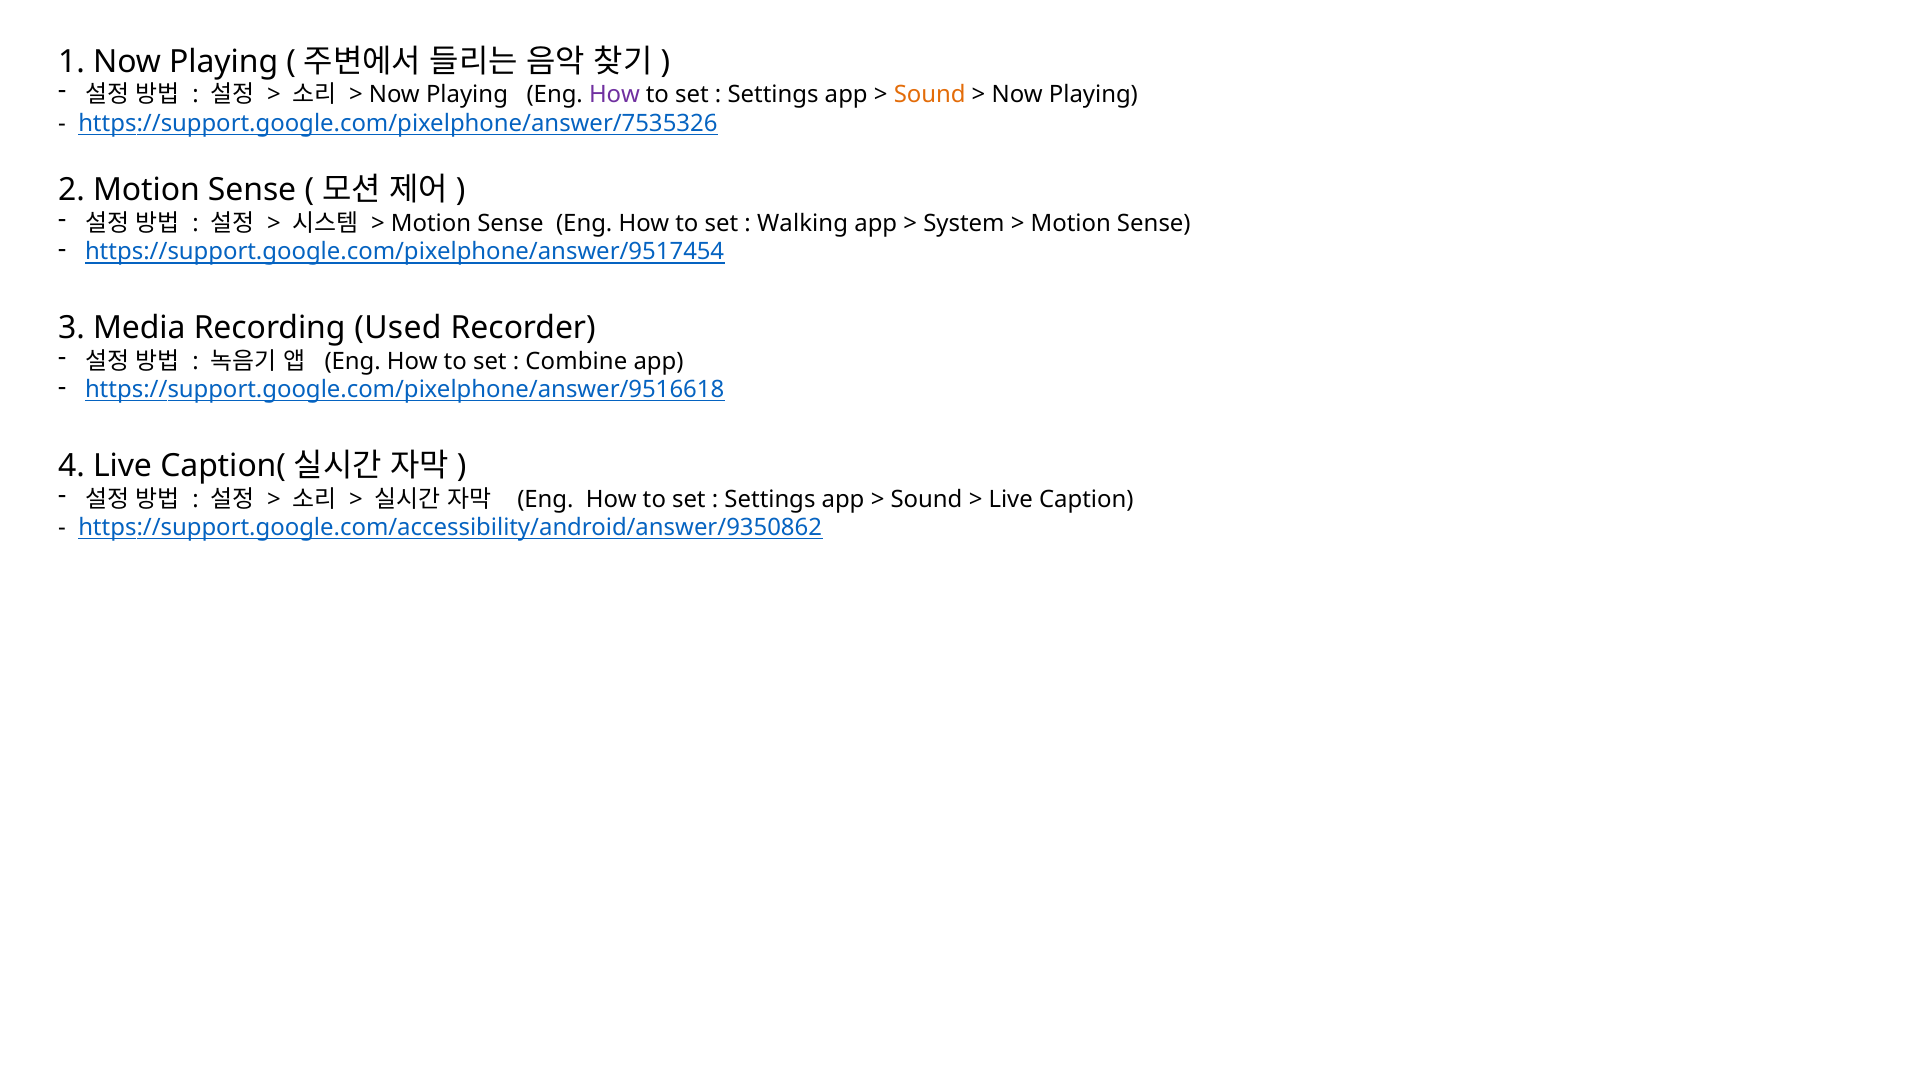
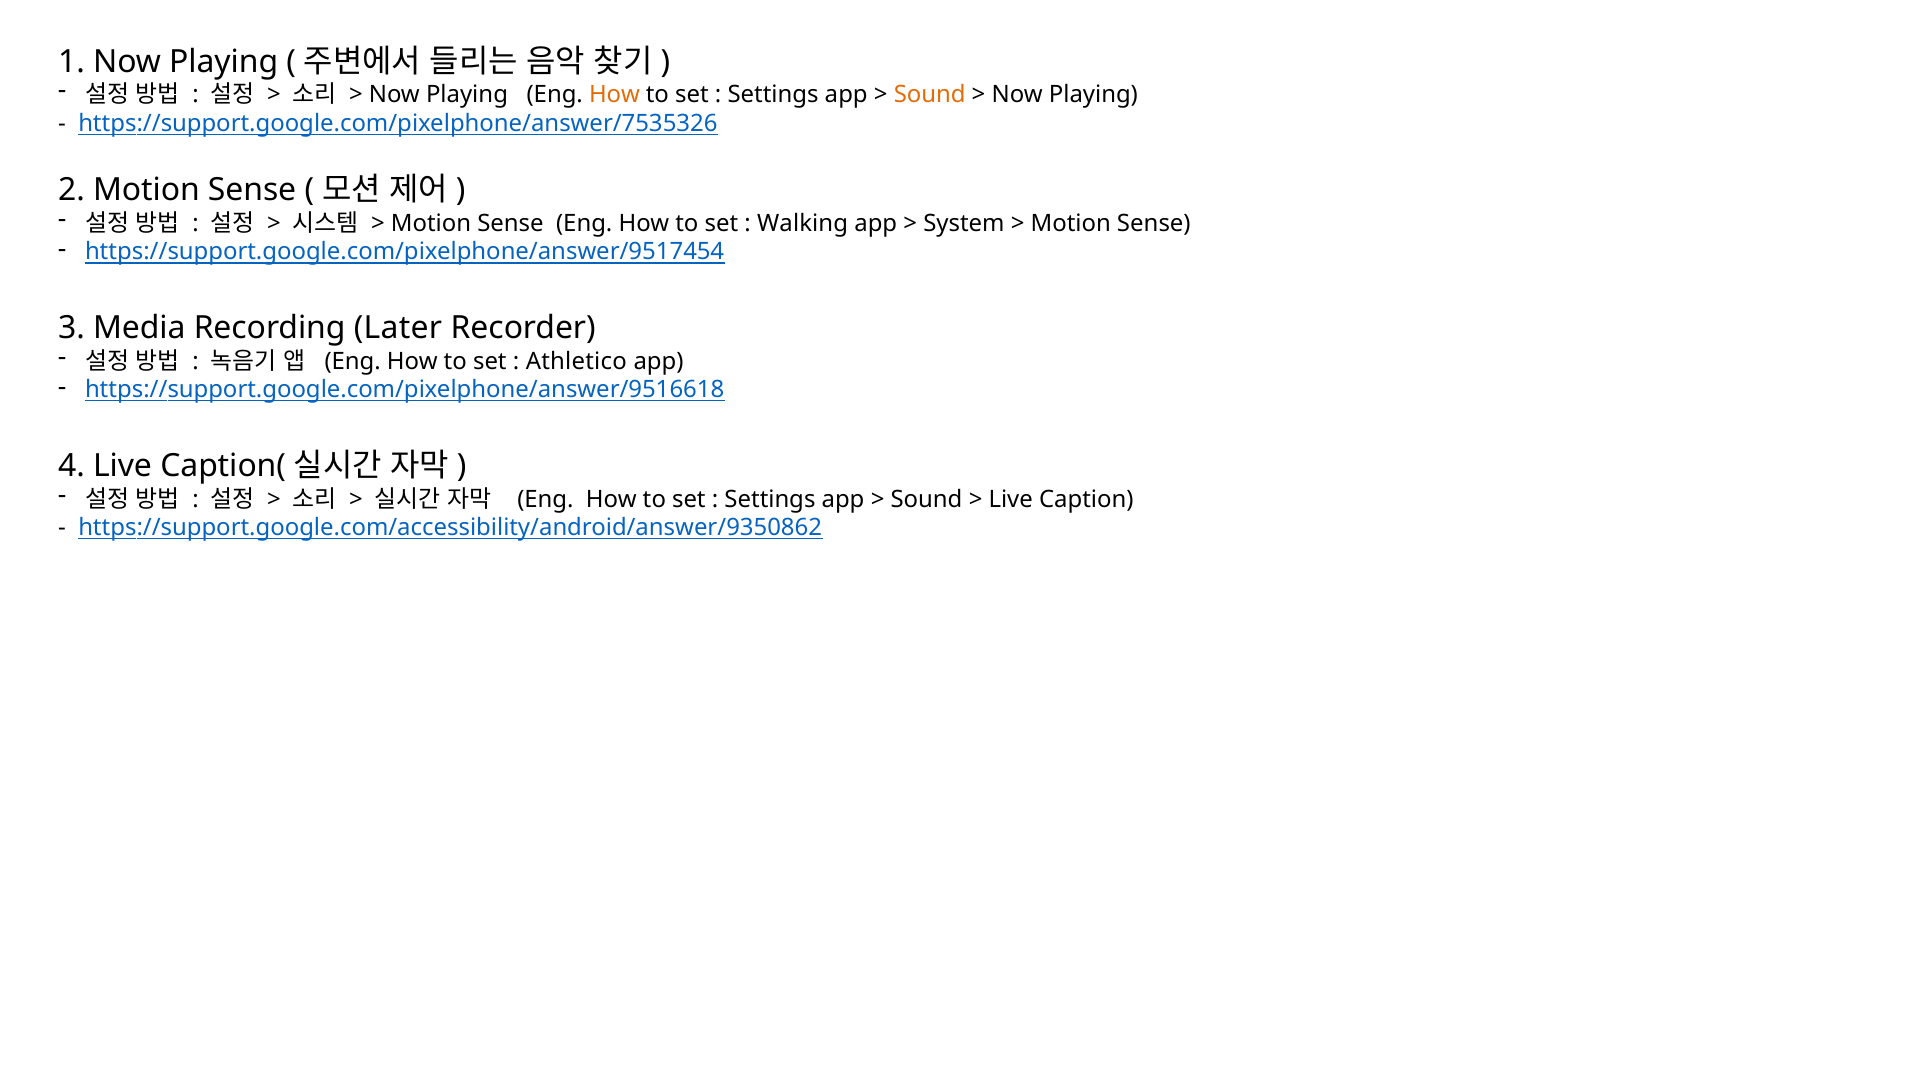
How at (614, 95) colour: purple -> orange
Used: Used -> Later
Combine: Combine -> Athletico
